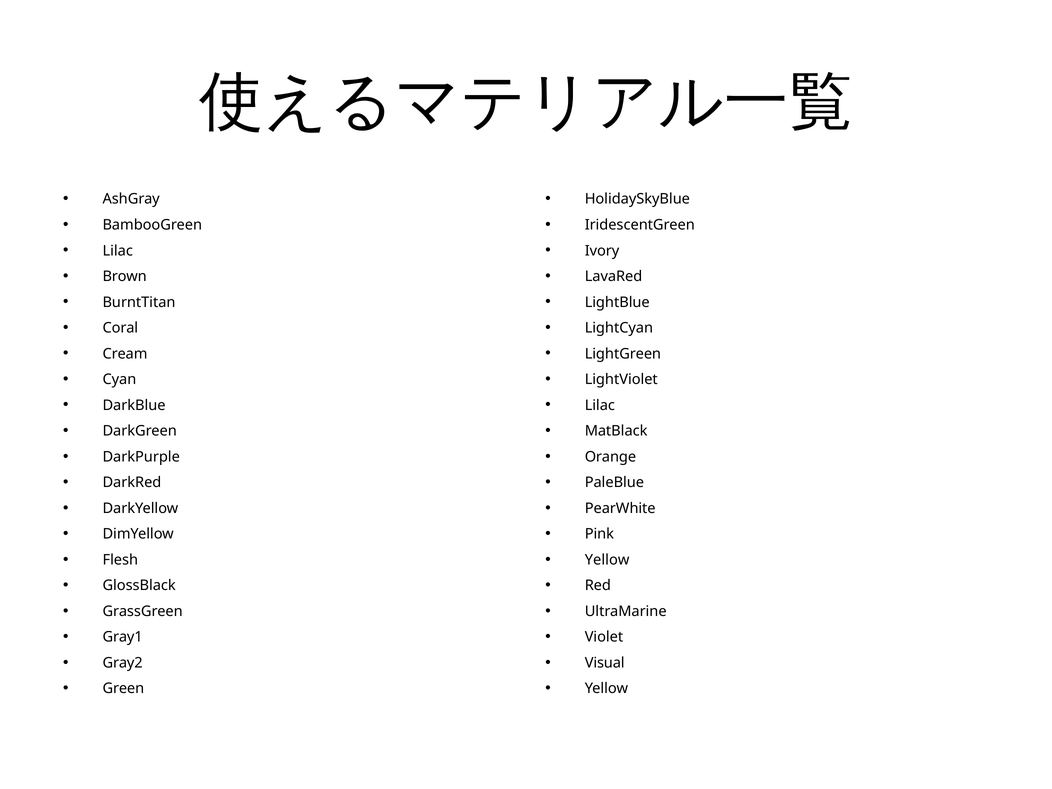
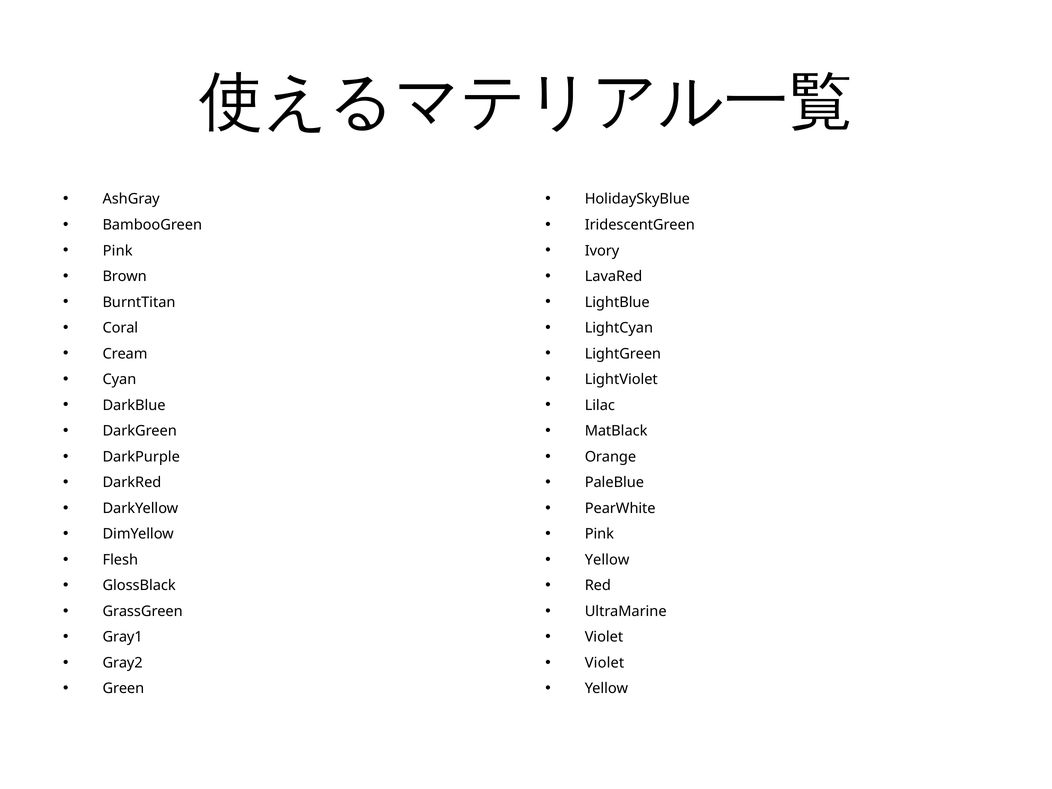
Lilac at (118, 251): Lilac -> Pink
Visual at (605, 663): Visual -> Violet
